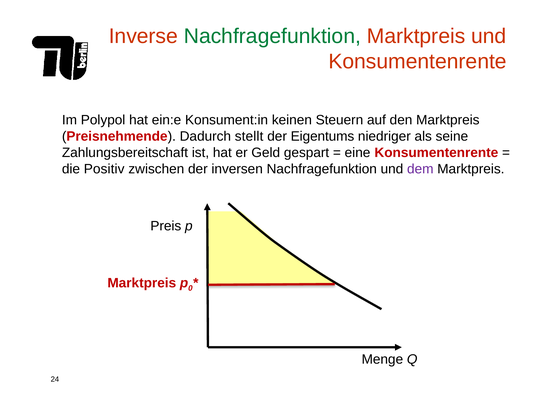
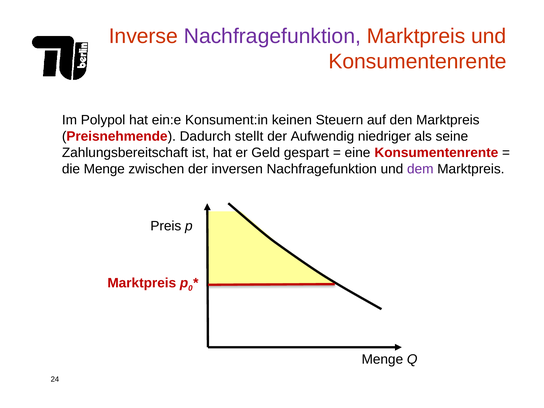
Nachfragefunktion at (272, 36) colour: green -> purple
Eigentums: Eigentums -> Aufwendig
die Positiv: Positiv -> Menge
